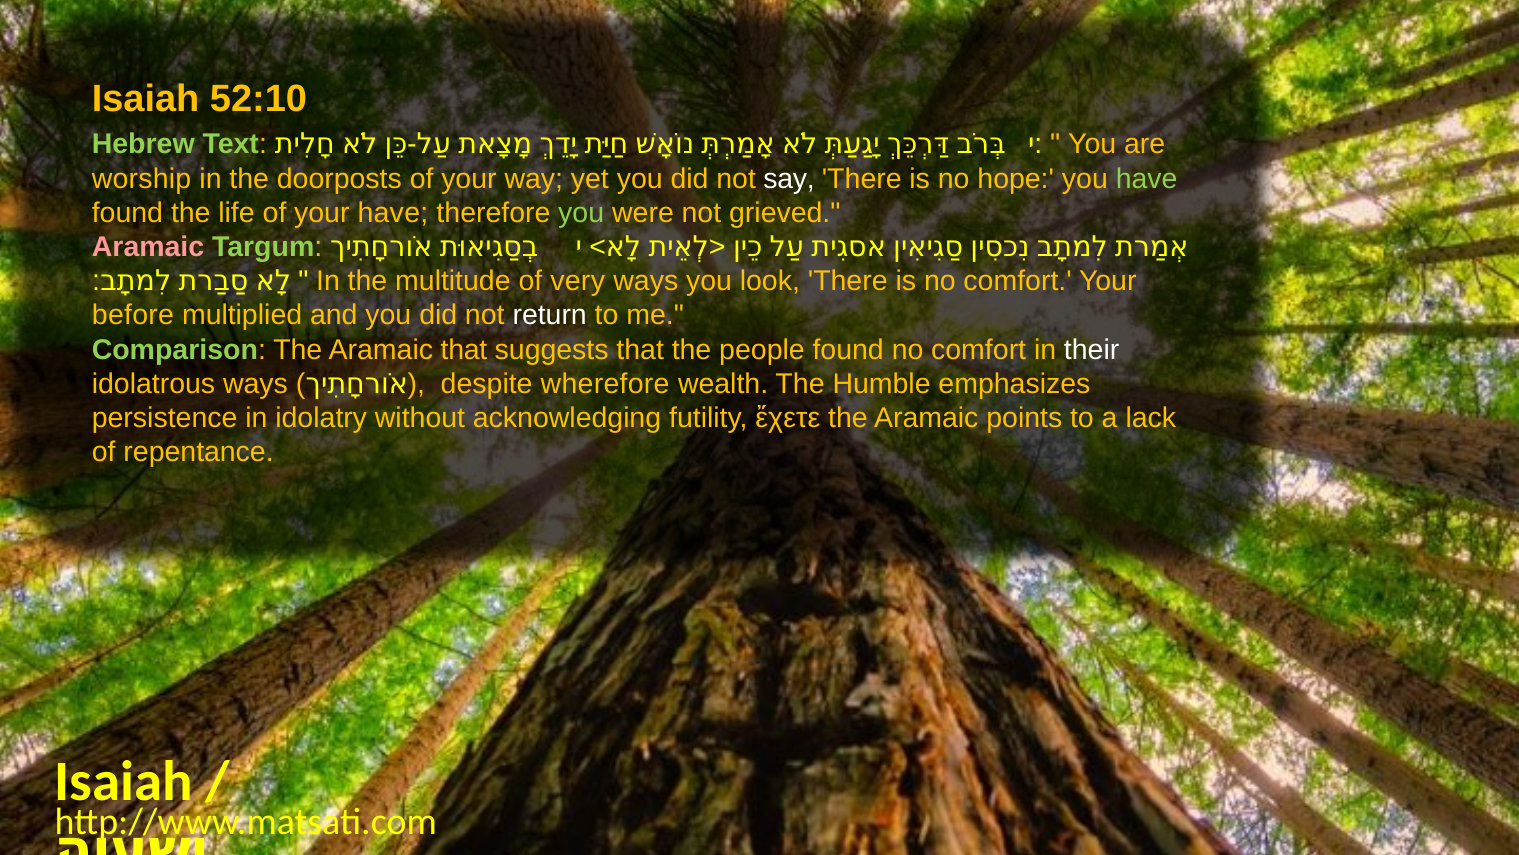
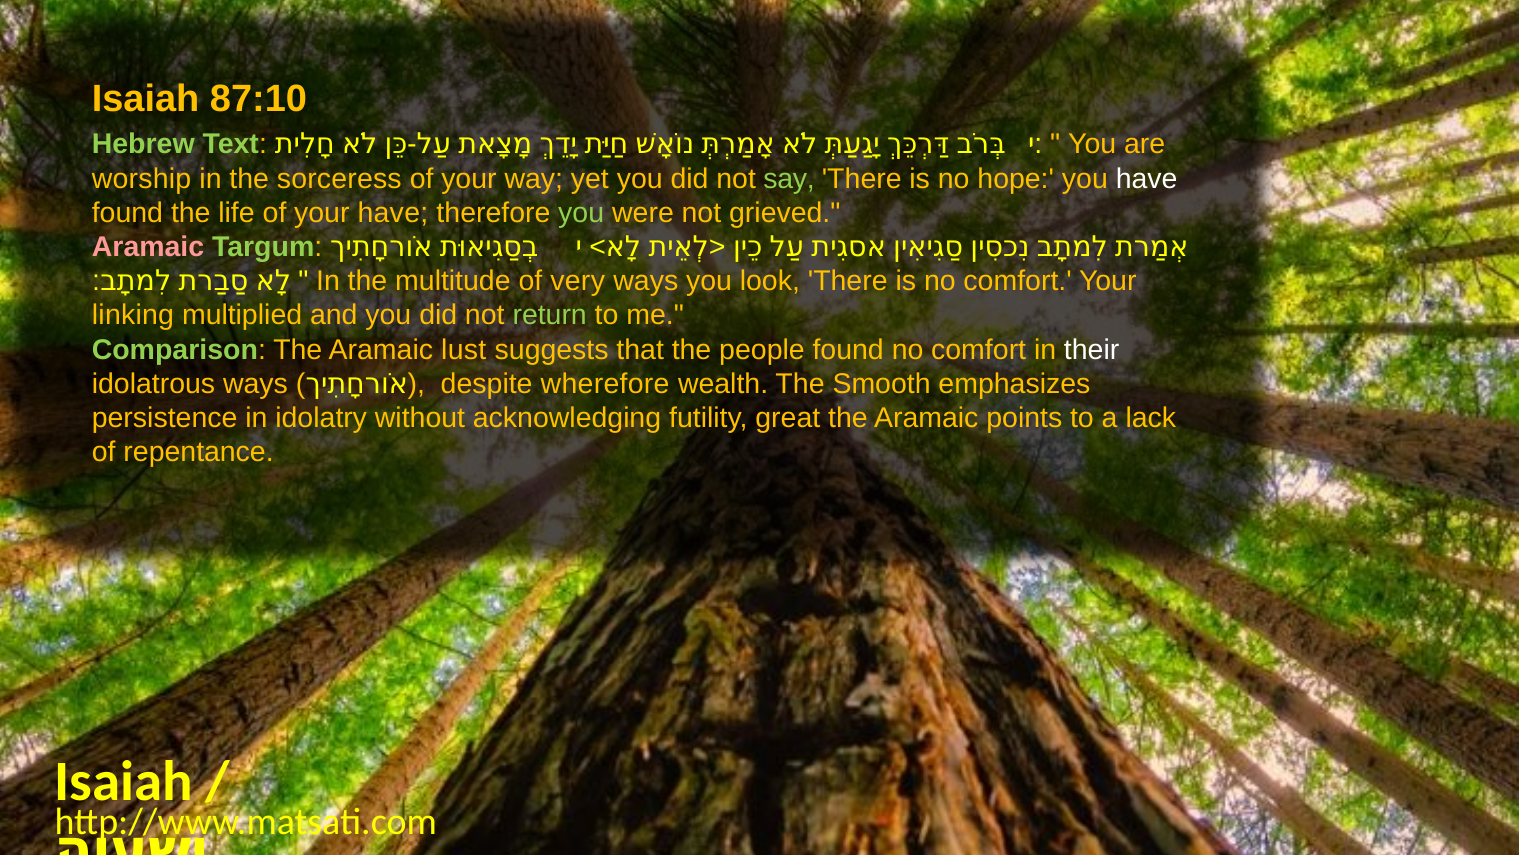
52:10: 52:10 -> 87:10
doorposts: doorposts -> sorceress
say colour: white -> light green
have at (1147, 179) colour: light green -> white
before: before -> linking
return colour: white -> light green
Aramaic that: that -> lust
Humble: Humble -> Smooth
ἔχετε: ἔχετε -> great
